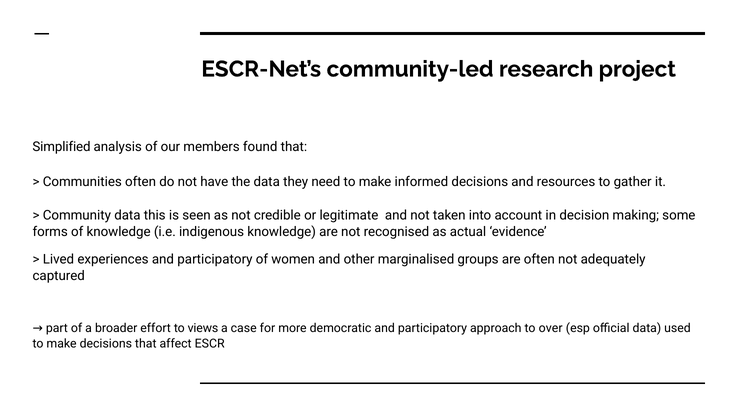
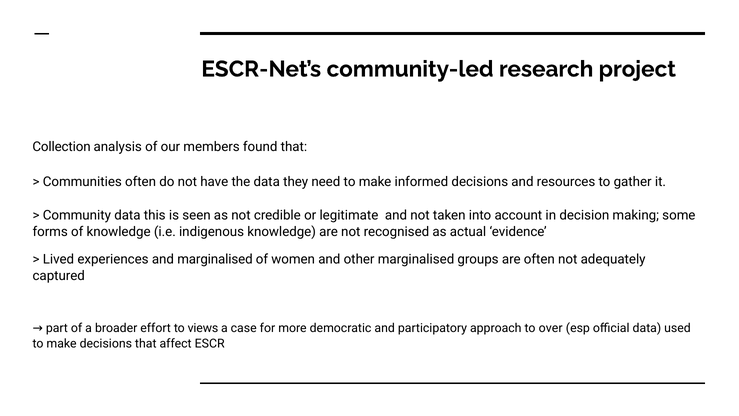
Simplified: Simplified -> Collection
experiences and participatory: participatory -> marginalised
